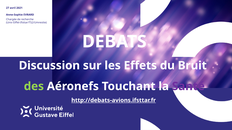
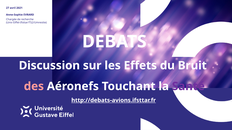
des colour: light green -> pink
